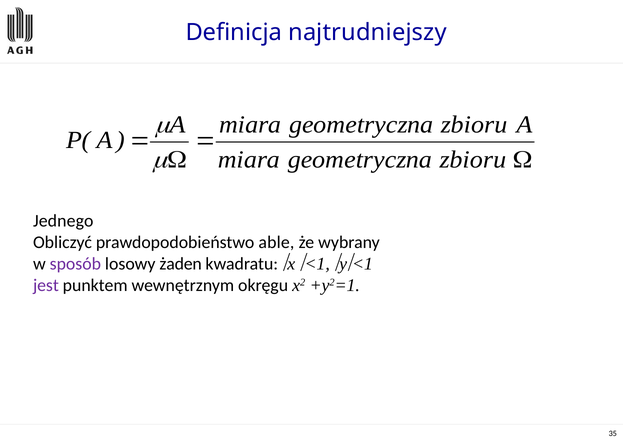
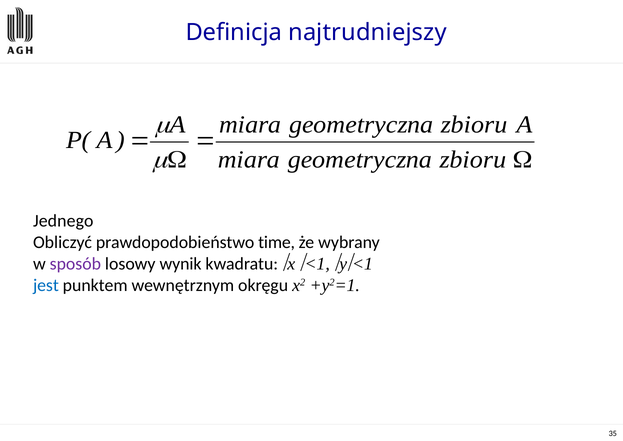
able: able -> time
żaden: żaden -> wynik
jest colour: purple -> blue
